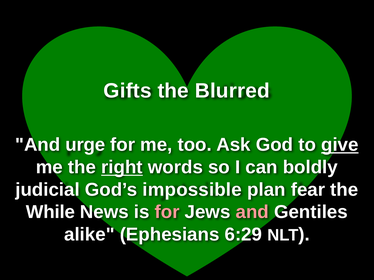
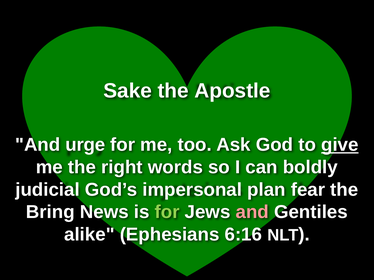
Gifts: Gifts -> Sake
Blurred: Blurred -> Apostle
right underline: present -> none
impossible: impossible -> impersonal
While: While -> Bring
for at (167, 212) colour: pink -> light green
6:29: 6:29 -> 6:16
